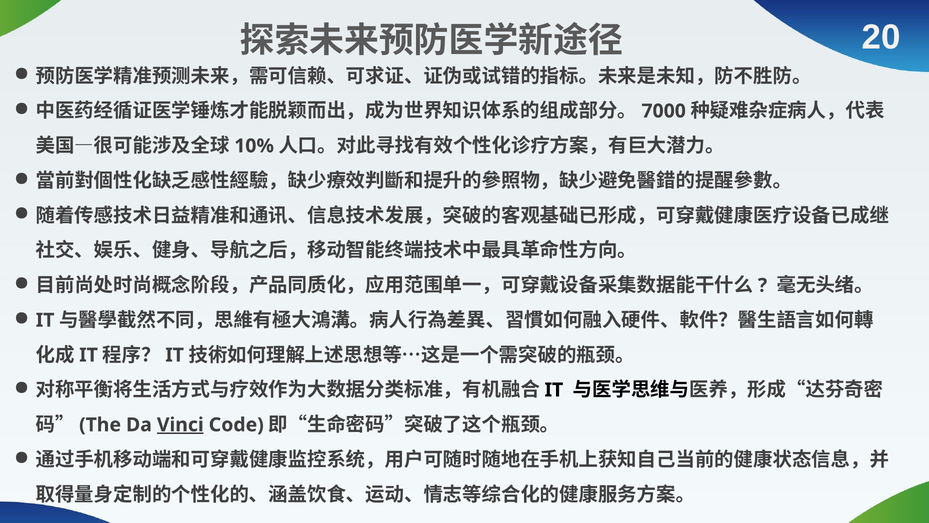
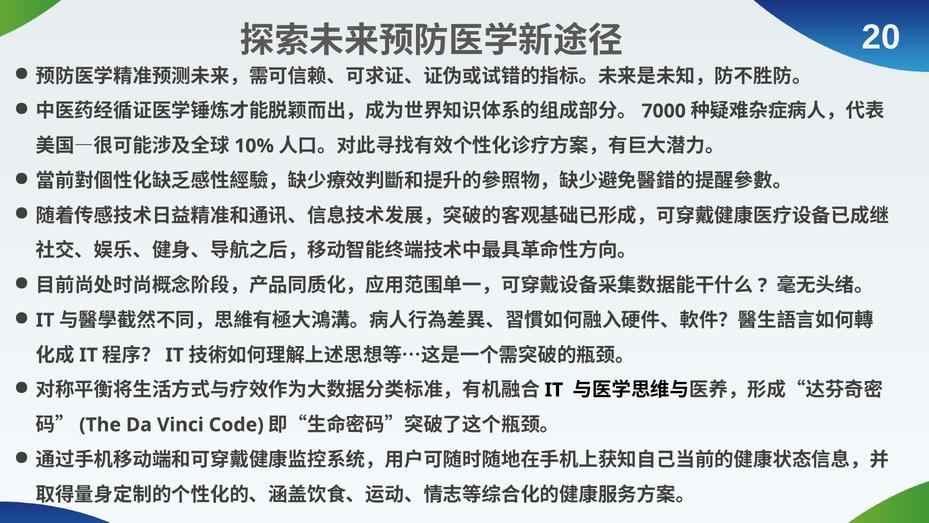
Vinci underline: present -> none
